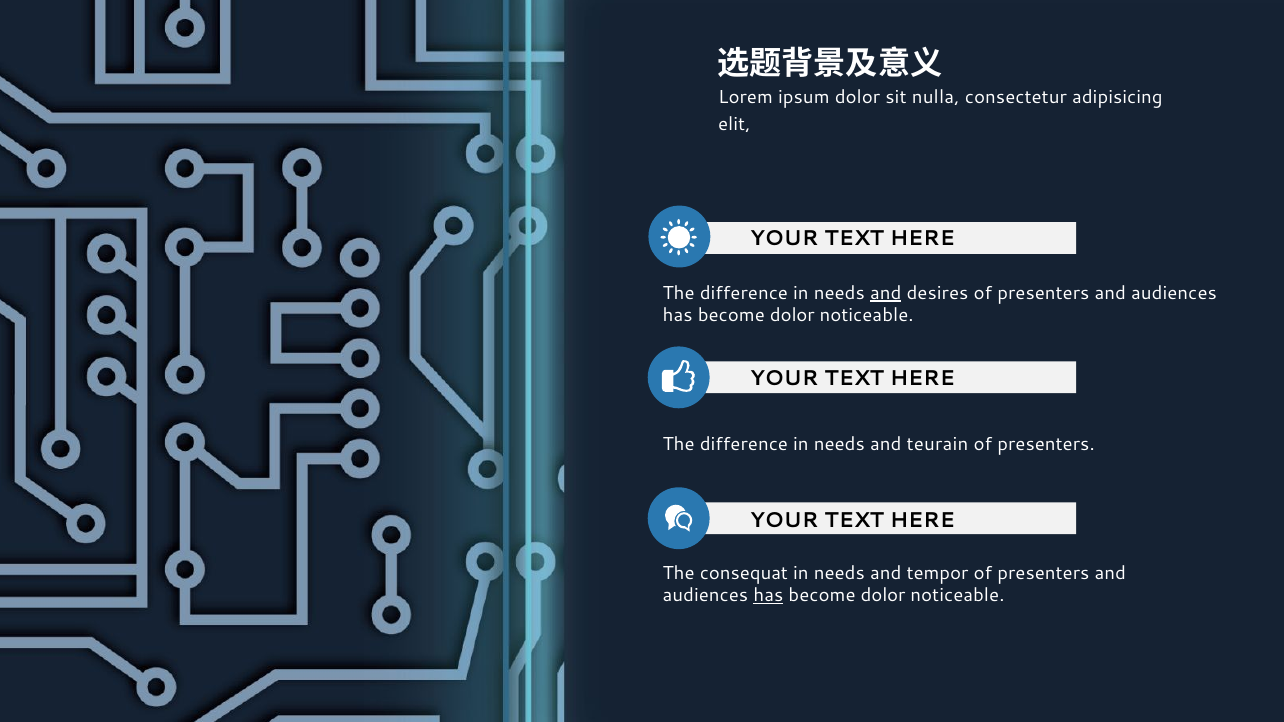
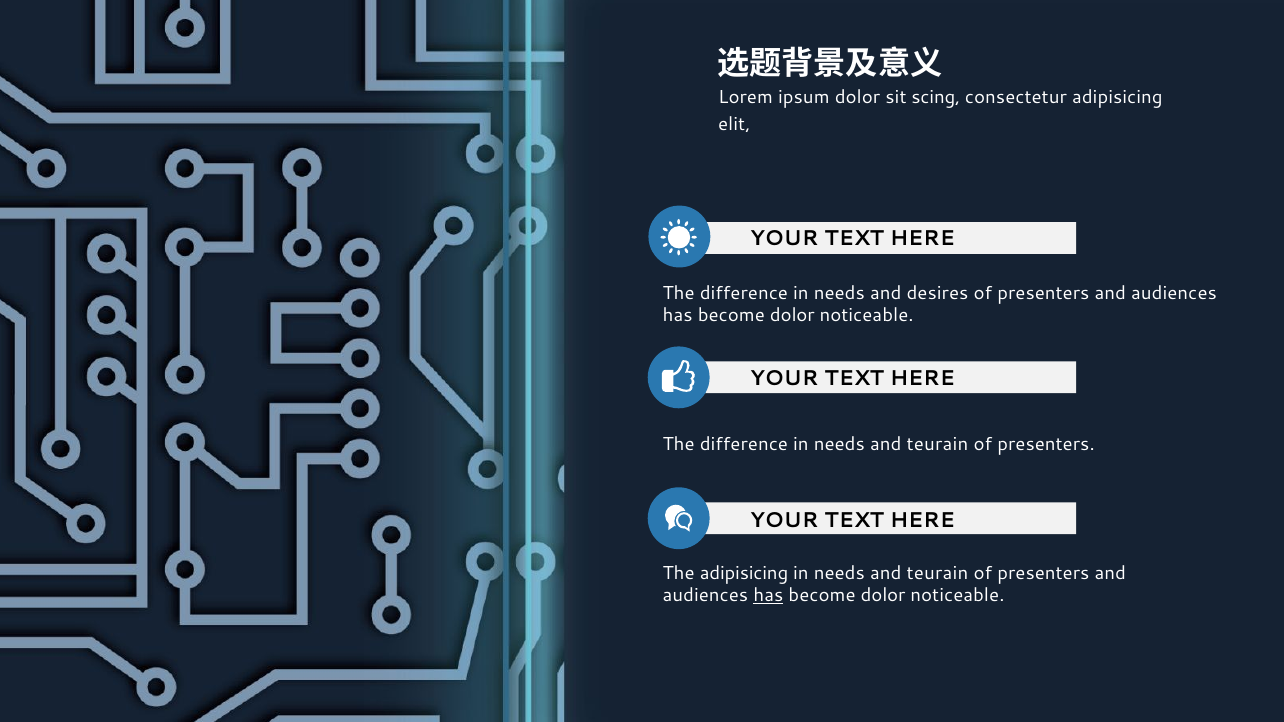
nulla: nulla -> scing
and at (886, 293) underline: present -> none
The consequat: consequat -> adipisicing
tempor at (938, 573): tempor -> teurain
